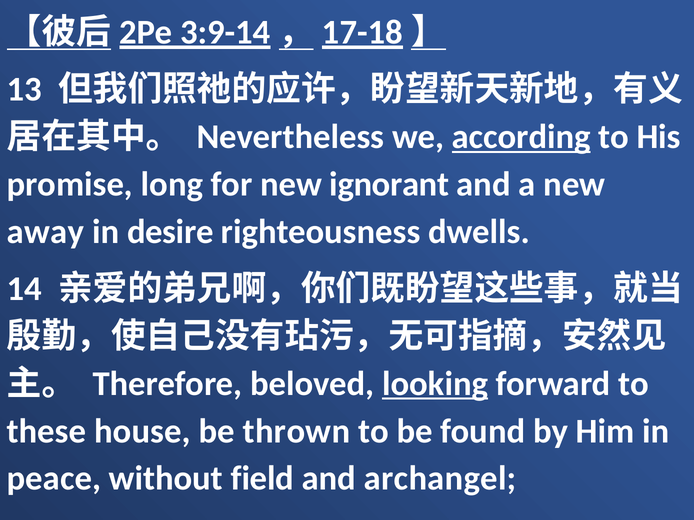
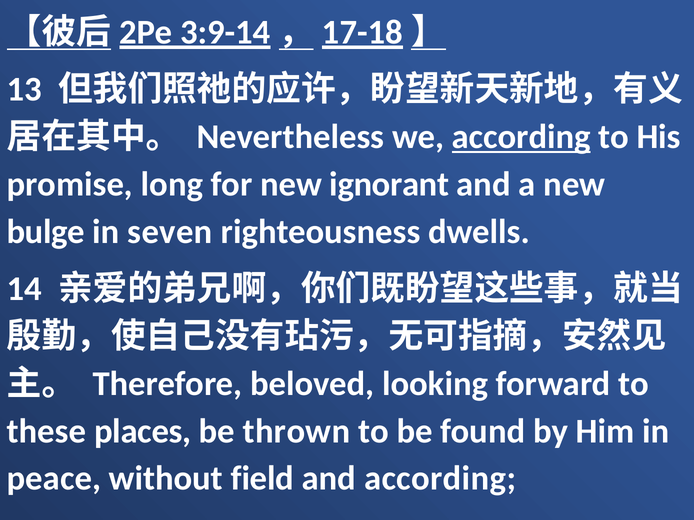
away: away -> bulge
desire: desire -> seven
looking underline: present -> none
house: house -> places
and archangel: archangel -> according
